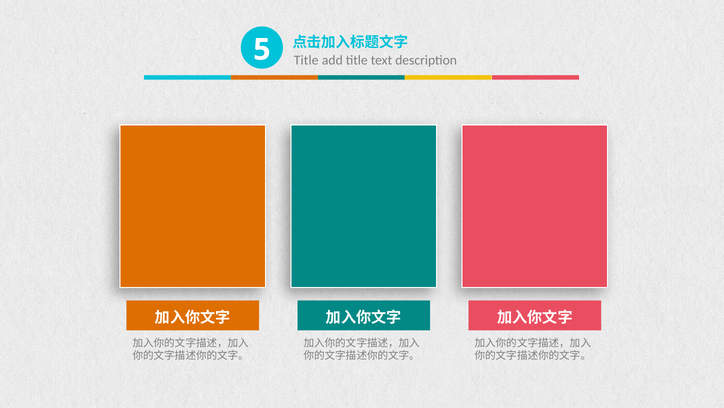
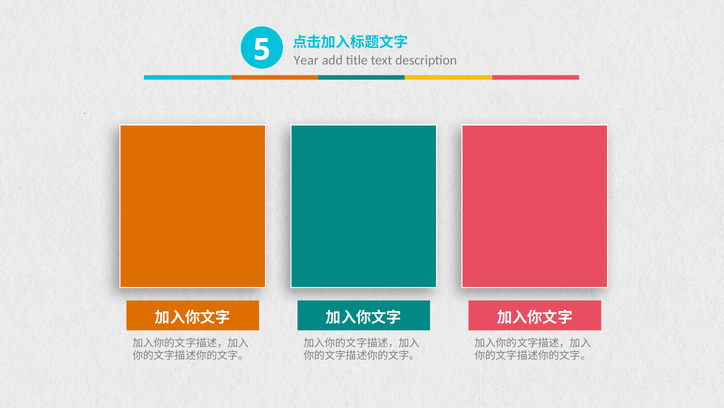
Title at (306, 60): Title -> Year
